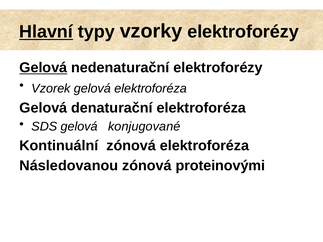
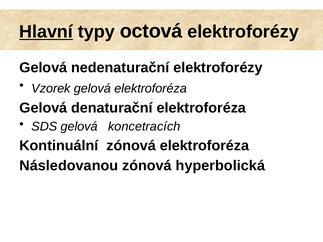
vzorky: vzorky -> octová
Gelová at (43, 68) underline: present -> none
konjugované: konjugované -> koncetracích
proteinovými: proteinovými -> hyperbolická
